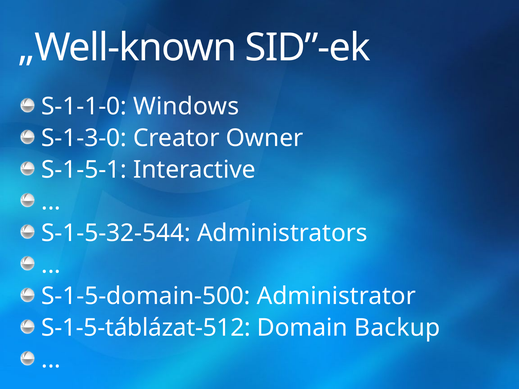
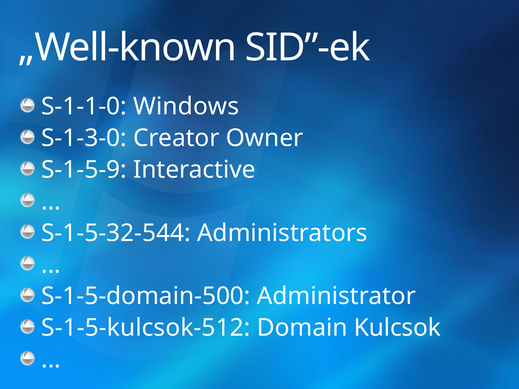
S-1-5-1: S-1-5-1 -> S-1-5-9
S-1-5-táblázat-512: S-1-5-táblázat-512 -> S-1-5-kulcsok-512
Backup: Backup -> Kulcsok
